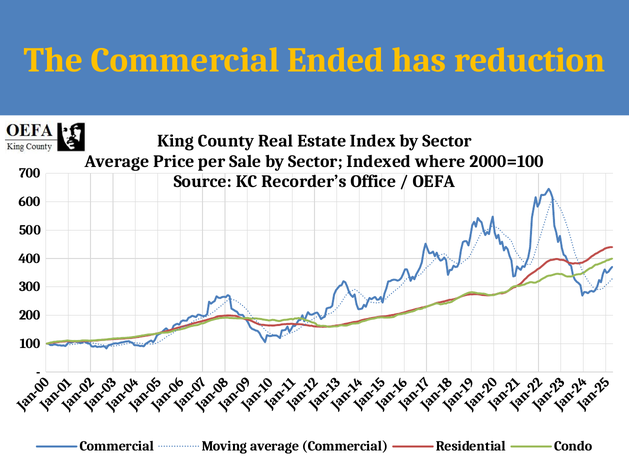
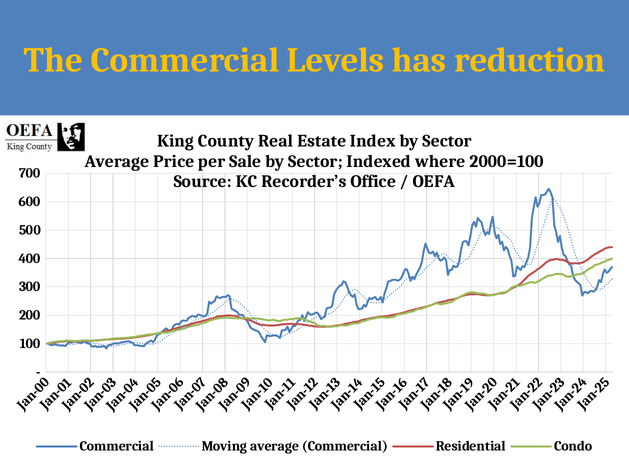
Ended: Ended -> Levels
